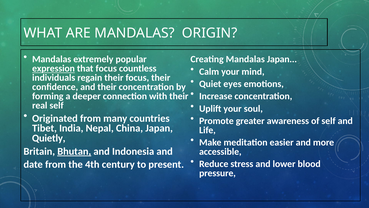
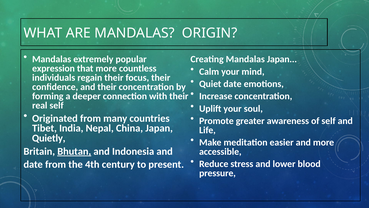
expression underline: present -> none
that focus: focus -> more
Quiet eyes: eyes -> date
